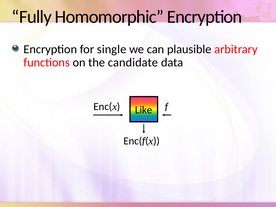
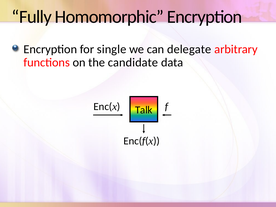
plausible: plausible -> delegate
Like: Like -> Talk
